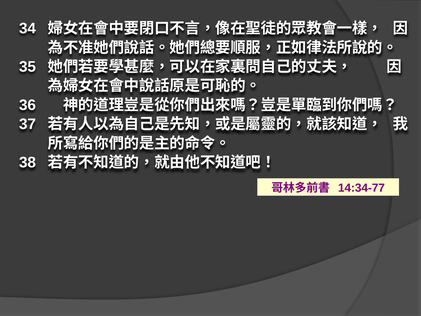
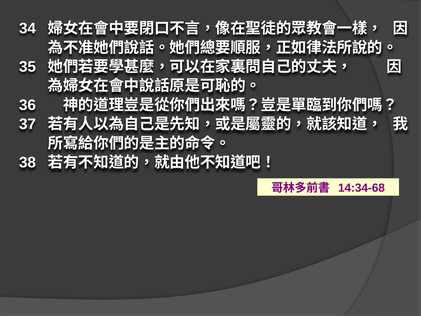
14:34-77: 14:34-77 -> 14:34-68
